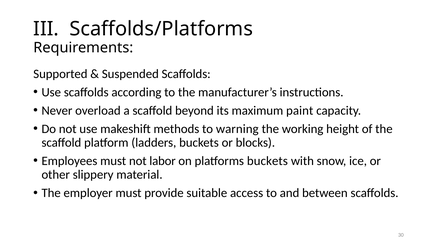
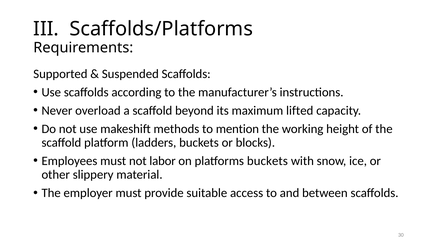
paint: paint -> lifted
warning: warning -> mention
